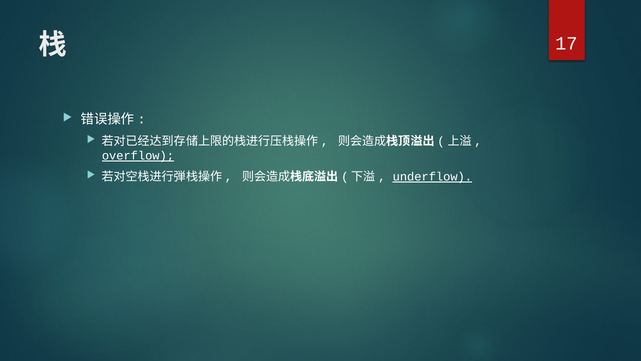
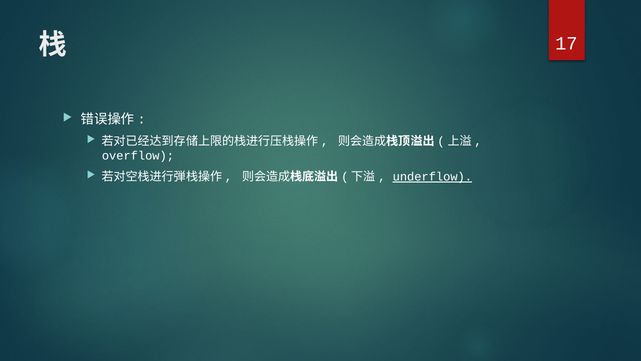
overflow underline: present -> none
